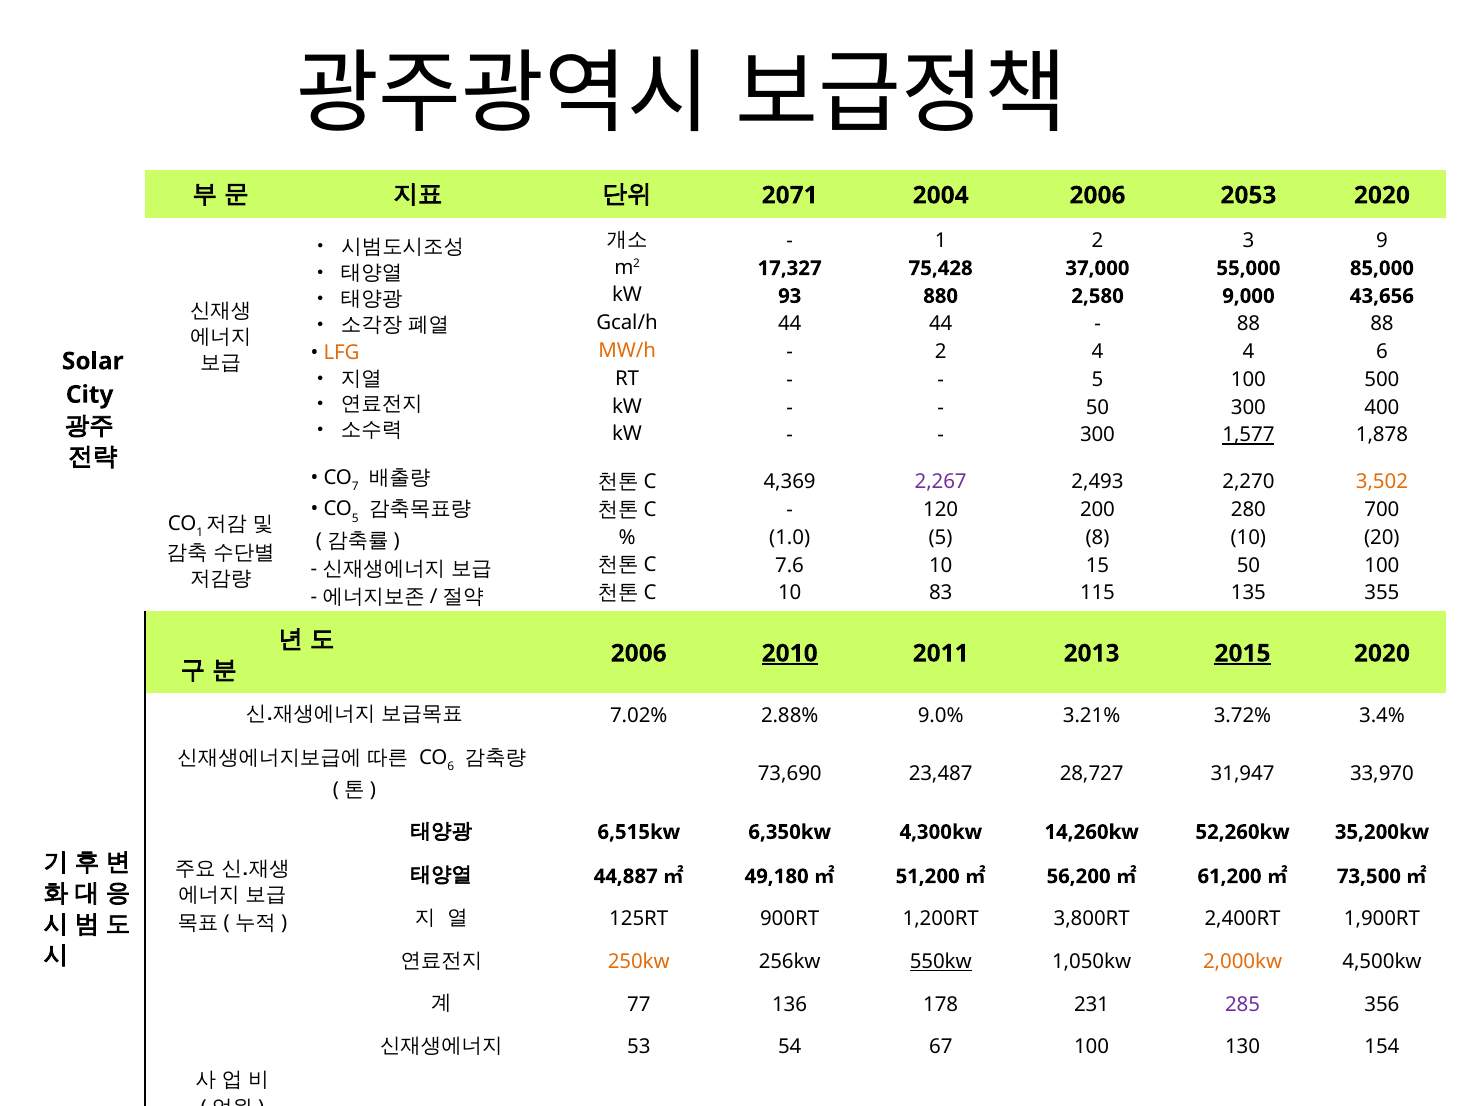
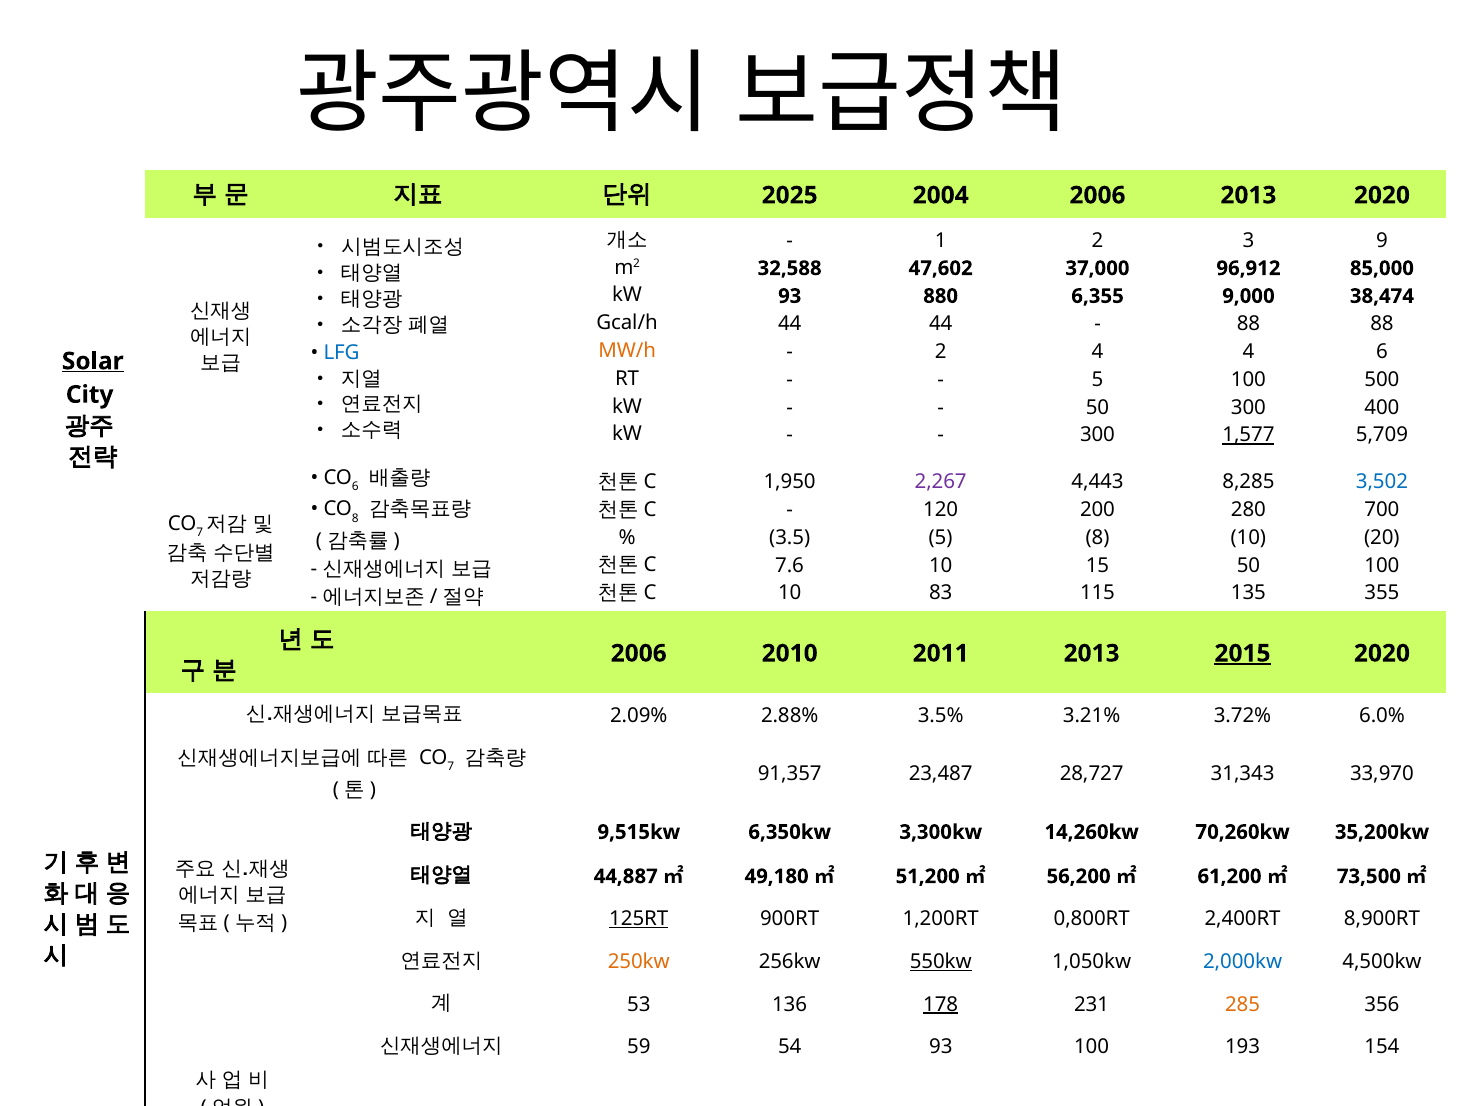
2071: 2071 -> 2025
2006 2053: 2053 -> 2013
17,327: 17,327 -> 32,588
75,428: 75,428 -> 47,602
55,000: 55,000 -> 96,912
2,580: 2,580 -> 6,355
43,656: 43,656 -> 38,474
LFG colour: orange -> blue
Solar underline: none -> present
1,878: 1,878 -> 5,709
7 at (355, 487): 7 -> 6
4,369: 4,369 -> 1,950
2,493: 2,493 -> 4,443
2,270: 2,270 -> 8,285
3,502 colour: orange -> blue
5 at (355, 518): 5 -> 8
1 at (200, 533): 1 -> 7
1.0: 1.0 -> 3.5
2010 underline: present -> none
7.02%: 7.02% -> 2.09%
9.0%: 9.0% -> 3.5%
3.4%: 3.4% -> 6.0%
6 at (451, 767): 6 -> 7
73,690: 73,690 -> 91,357
31,947: 31,947 -> 31,343
6,515kw: 6,515kw -> 9,515kw
4,300kw: 4,300kw -> 3,300kw
52,260kw: 52,260kw -> 70,260kw
125RT underline: none -> present
3,800RT: 3,800RT -> 0,800RT
1,900RT: 1,900RT -> 8,900RT
2,000kw colour: orange -> blue
77: 77 -> 53
178 underline: none -> present
285 colour: purple -> orange
53: 53 -> 59
54 67: 67 -> 93
130: 130 -> 193
